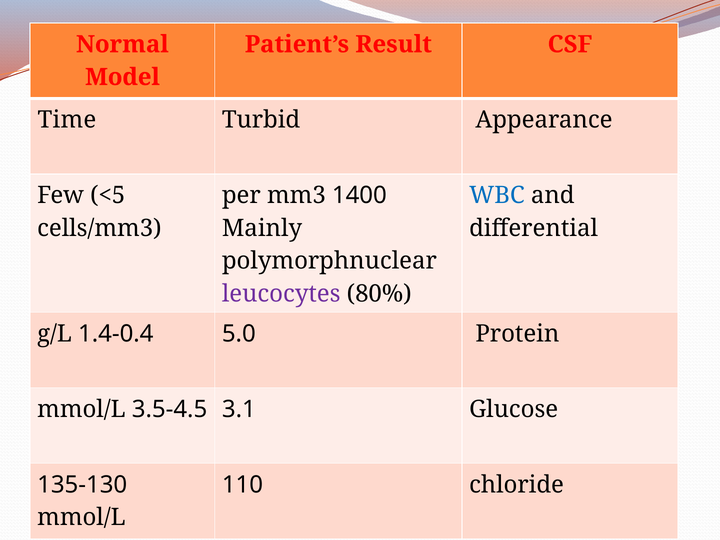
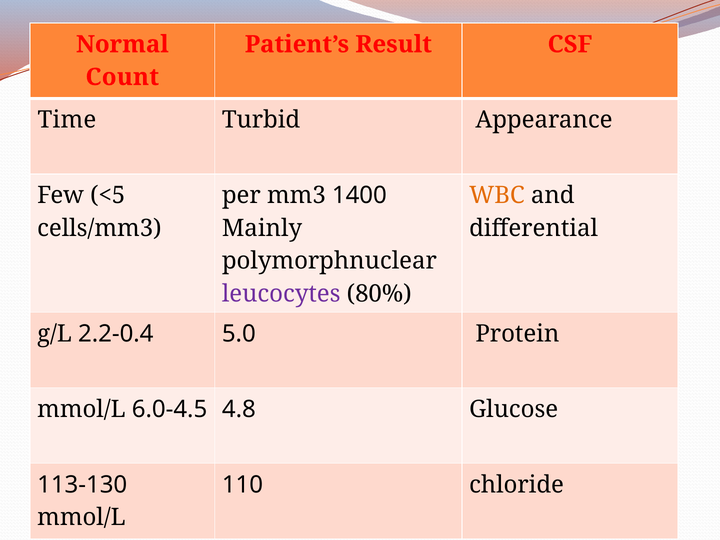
Model: Model -> Count
WBC colour: blue -> orange
1.4-0.4: 1.4-0.4 -> 2.2-0.4
3.1: 3.1 -> 4.8
3.5-4.5: 3.5-4.5 -> 6.0-4.5
135-130: 135-130 -> 113-130
